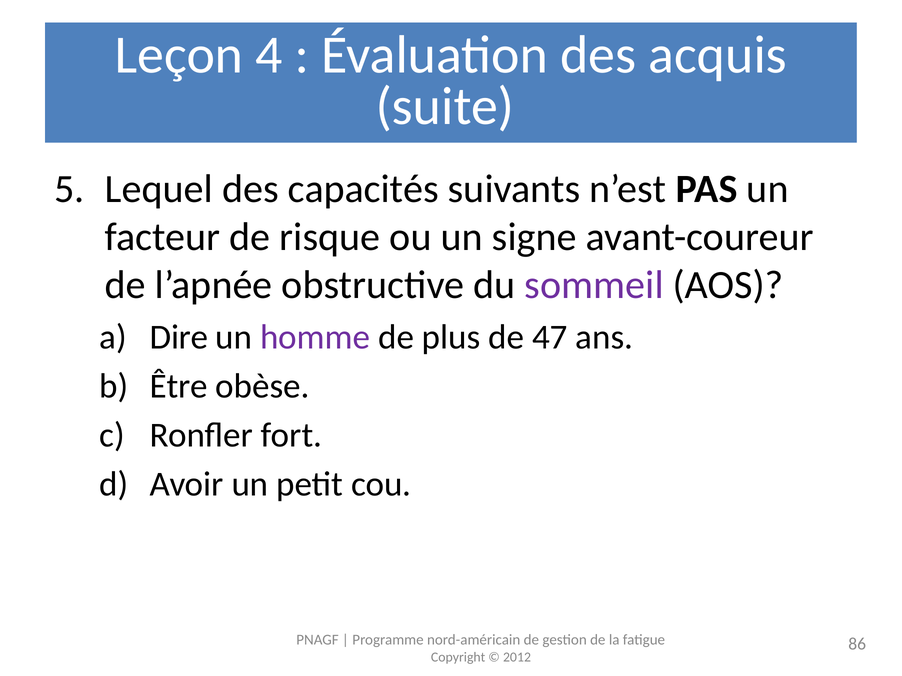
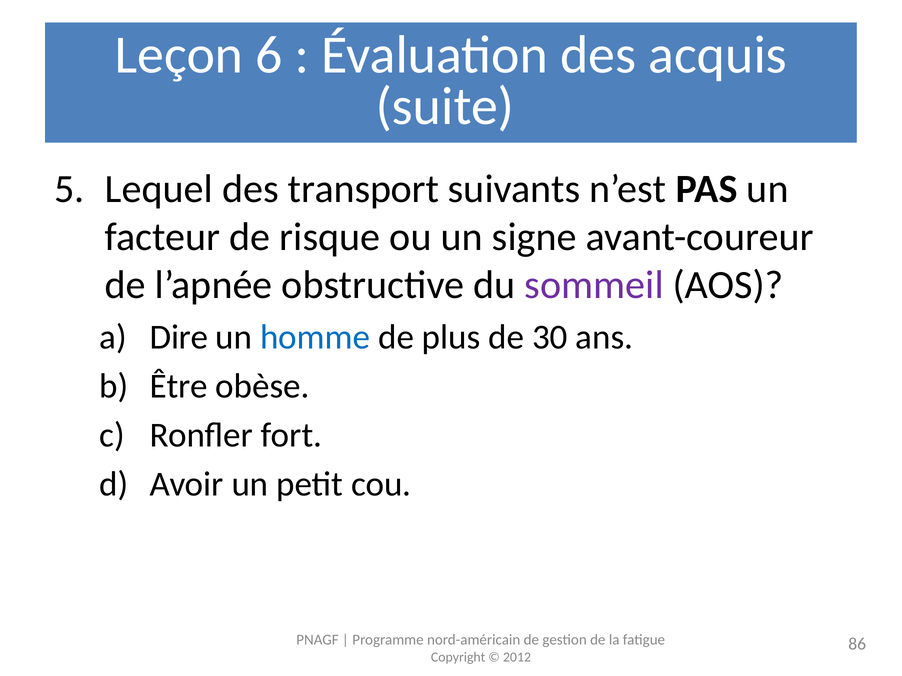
4: 4 -> 6
capacités: capacités -> transport
homme colour: purple -> blue
47: 47 -> 30
